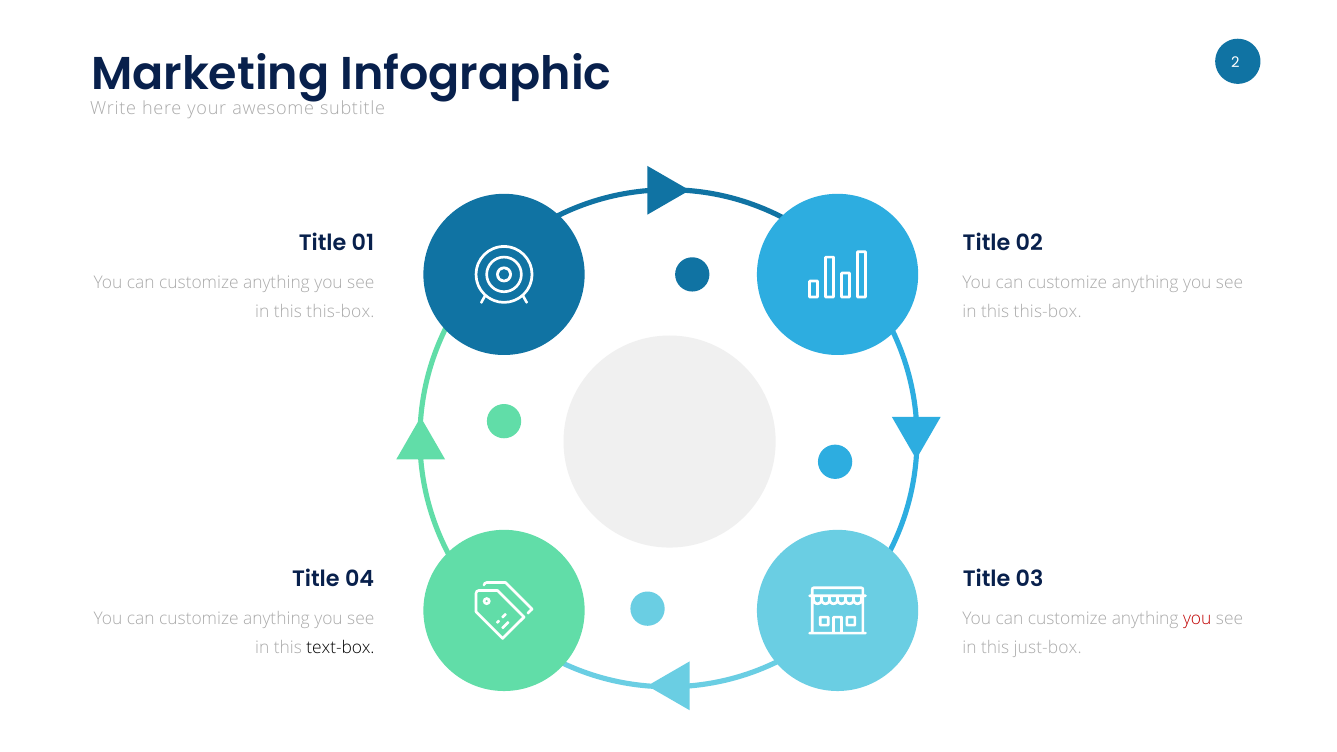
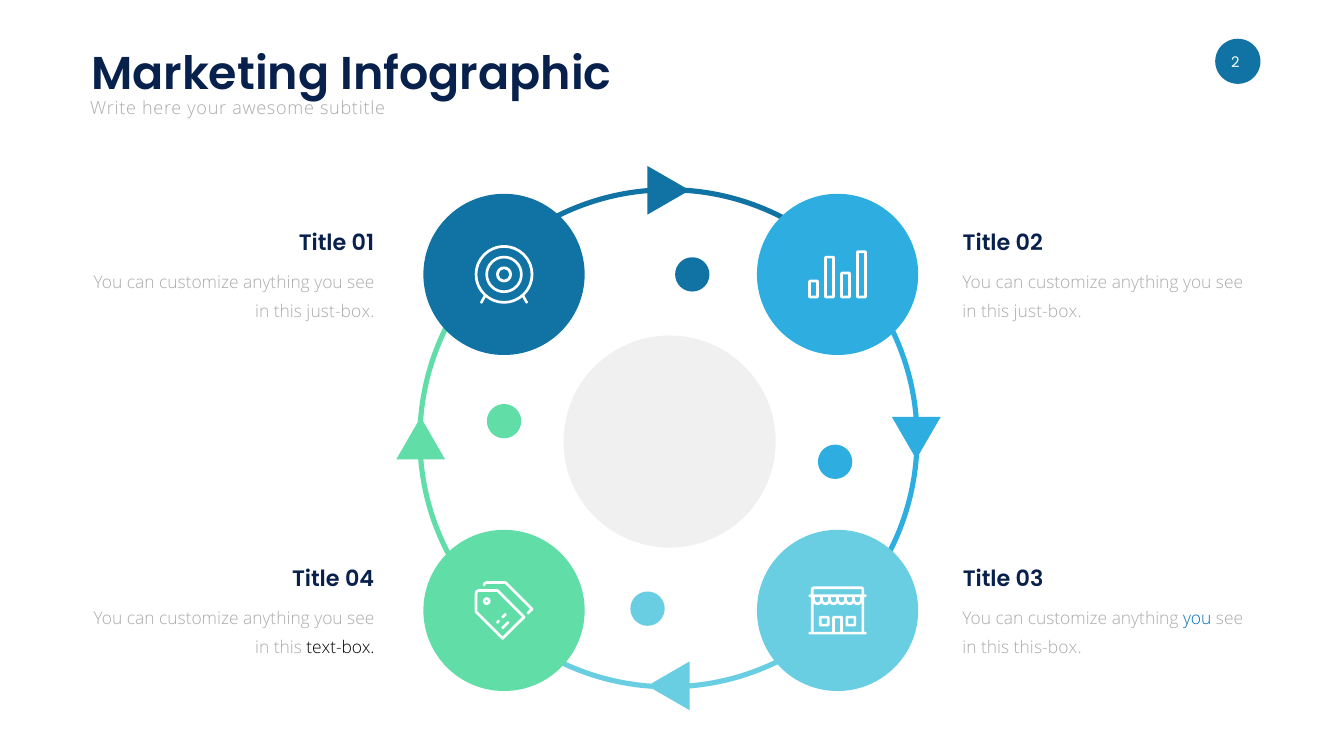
this-box at (340, 312): this-box -> just-box
this-box at (1048, 312): this-box -> just-box
you at (1197, 619) colour: red -> blue
just-box: just-box -> this-box
